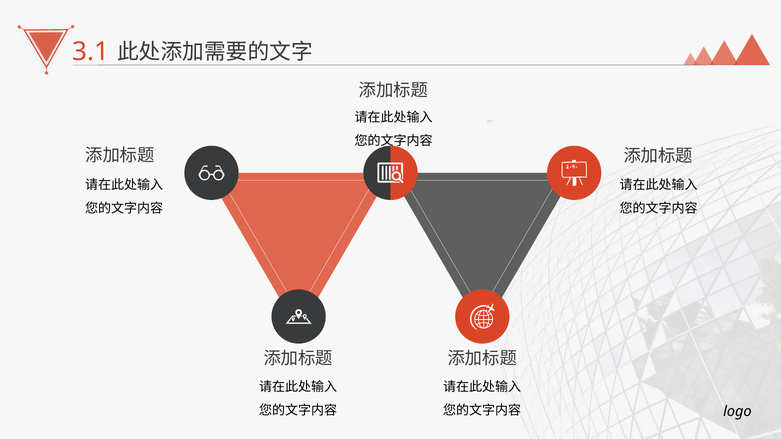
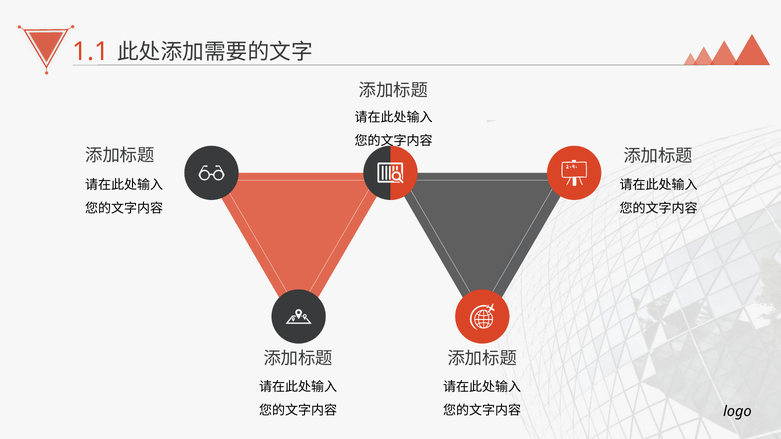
3.1: 3.1 -> 1.1
